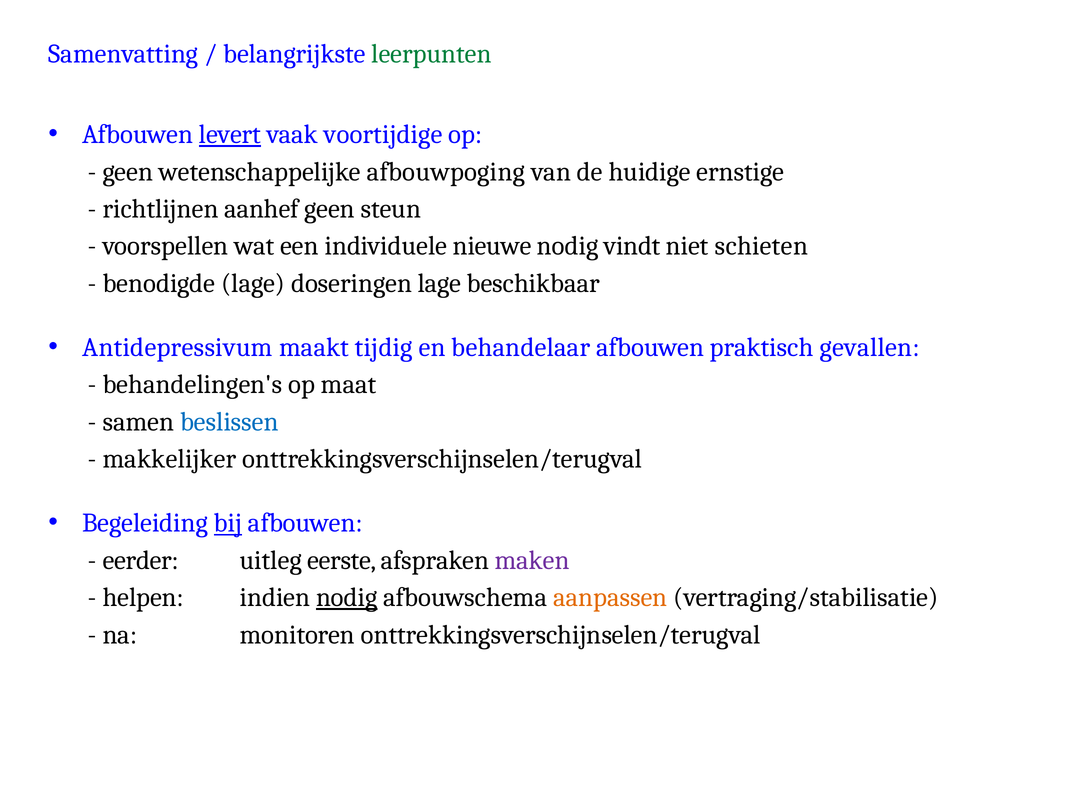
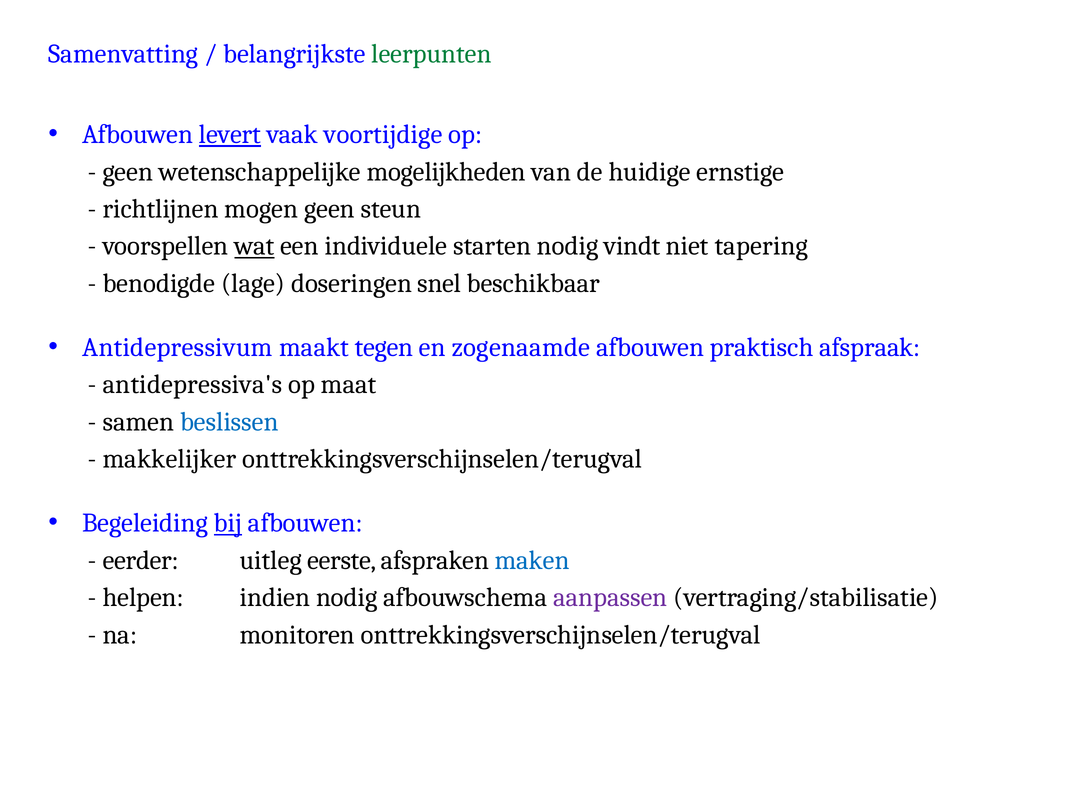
afbouwpoging: afbouwpoging -> mogelijkheden
aanhef: aanhef -> mogen
wat underline: none -> present
nieuwe: nieuwe -> starten
schieten: schieten -> tapering
doseringen lage: lage -> snel
tijdig: tijdig -> tegen
behandelaar: behandelaar -> zogenaamde
gevallen: gevallen -> afspraak
behandelingen's: behandelingen's -> antidepressiva's
maken colour: purple -> blue
nodig at (347, 598) underline: present -> none
aanpassen colour: orange -> purple
